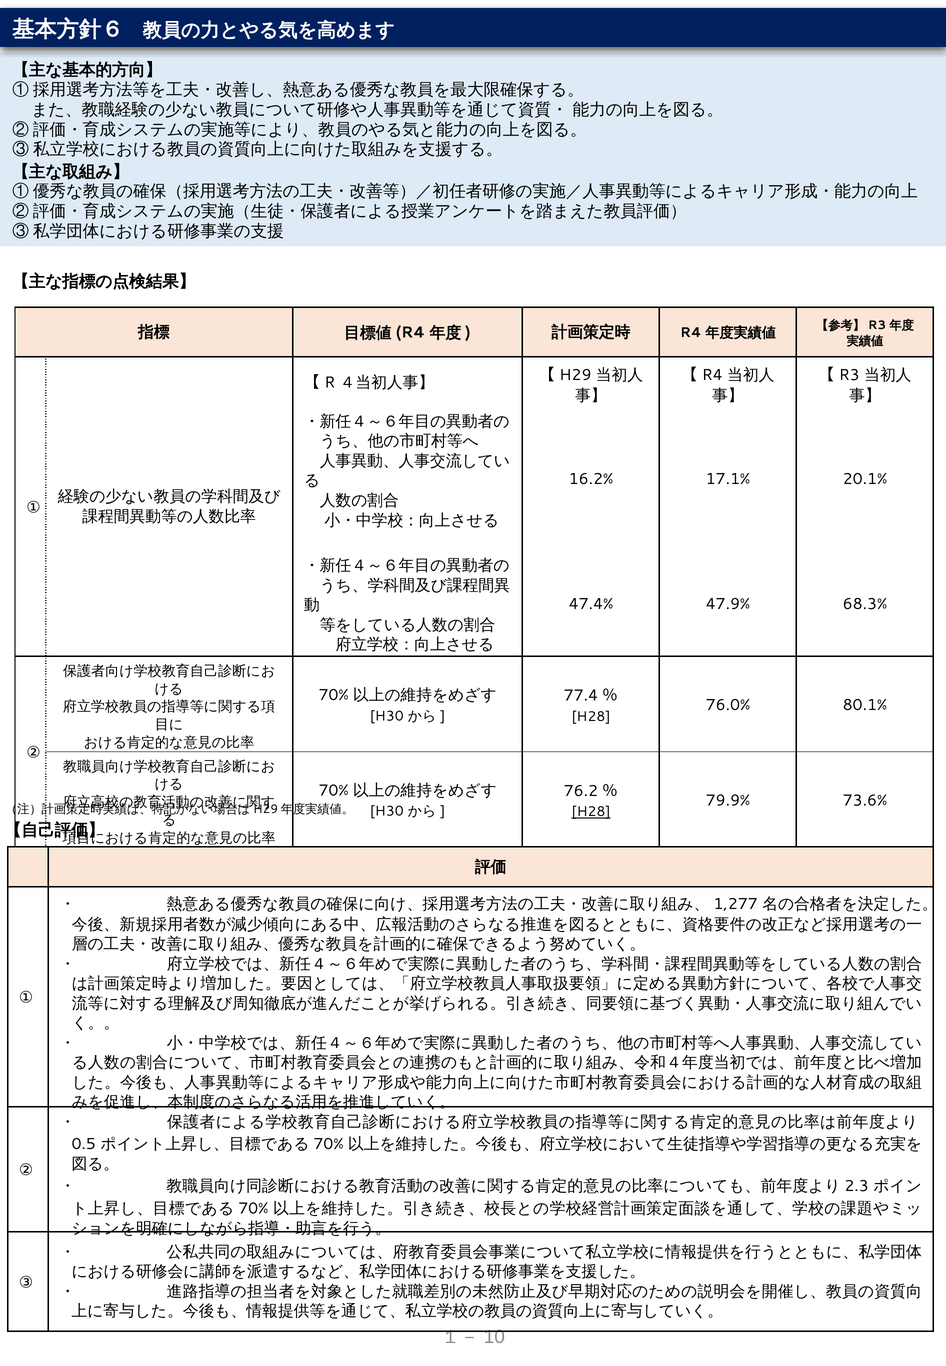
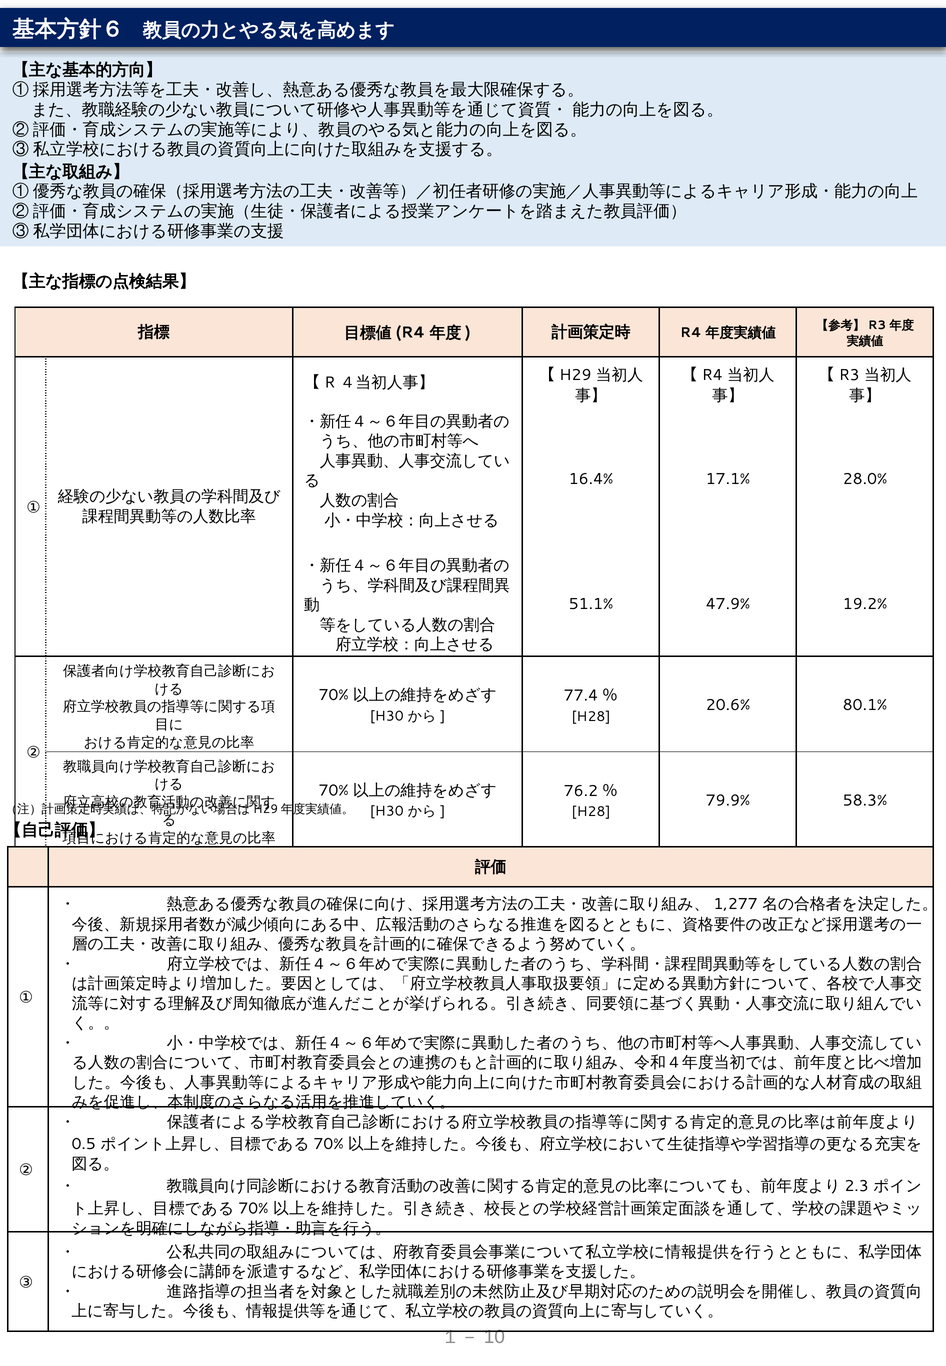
16.2%: 16.2% -> 16.4%
20.1%: 20.1% -> 28.0%
47.4%: 47.4% -> 51.1%
68.3%: 68.3% -> 19.2%
76.0%: 76.0% -> 20.6%
73.6%: 73.6% -> 58.3%
H28 at (591, 812) underline: present -> none
